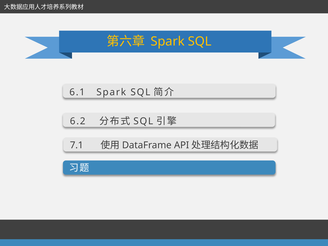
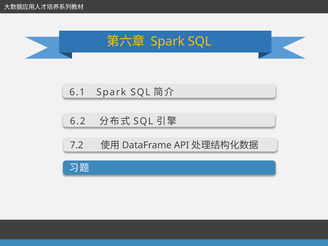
7.1: 7.1 -> 7.2
